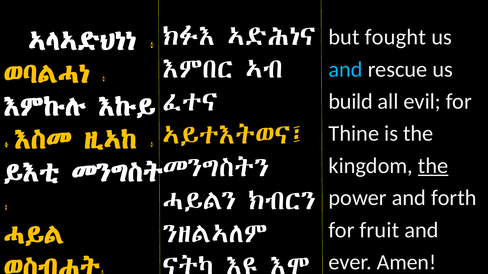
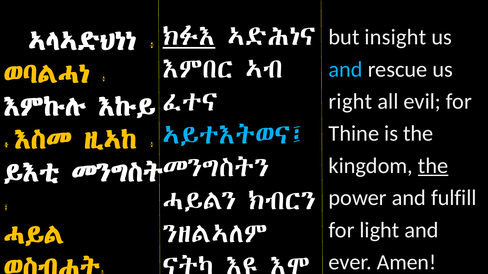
ክፉእ underline: none -> present
fought: fought -> insight
build: build -> right
ኣይተእትወና፤ colour: yellow -> light blue
forth: forth -> fulfill
fruit: fruit -> light
